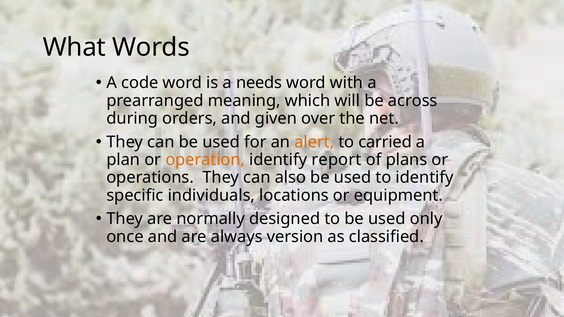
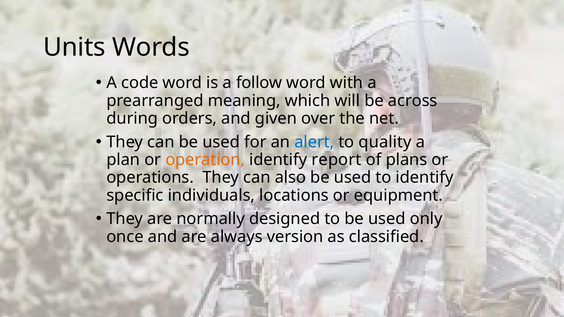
What: What -> Units
needs: needs -> follow
alert colour: orange -> blue
carried: carried -> quality
